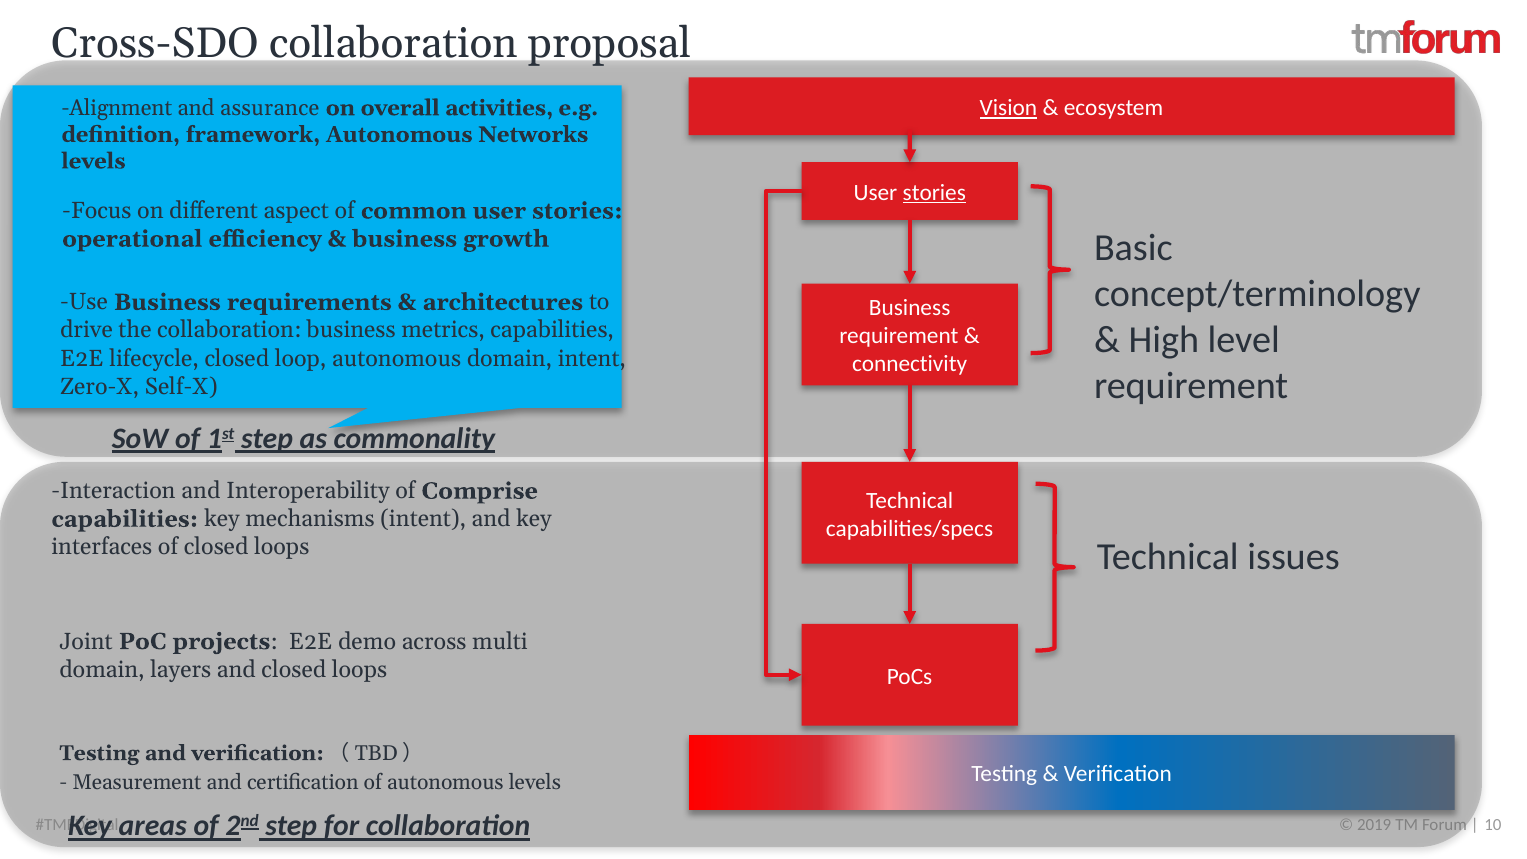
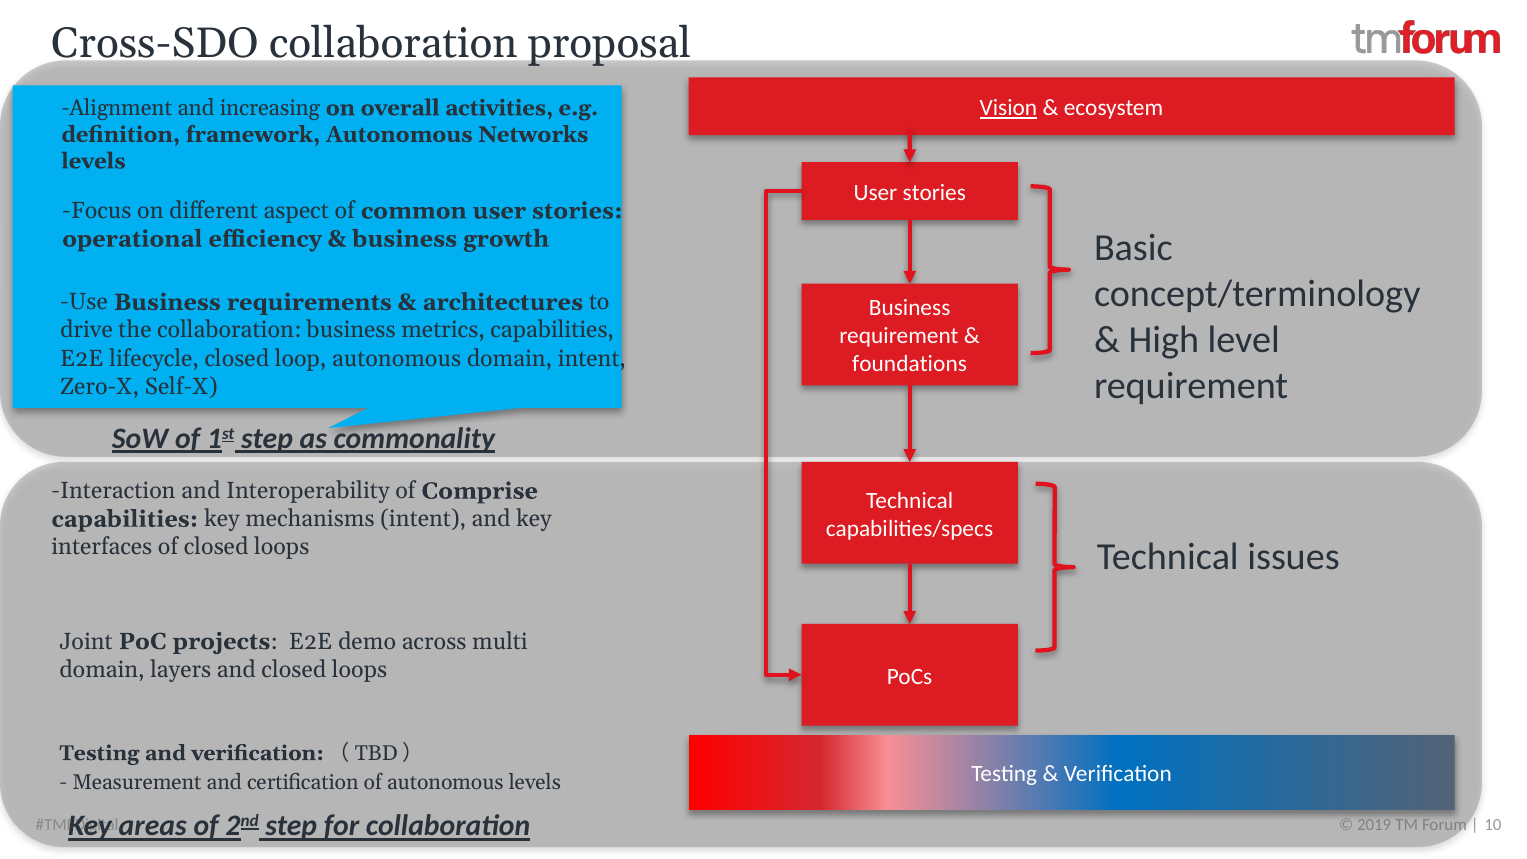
assurance: assurance -> increasing
stories at (934, 193) underline: present -> none
connectivity: connectivity -> foundations
